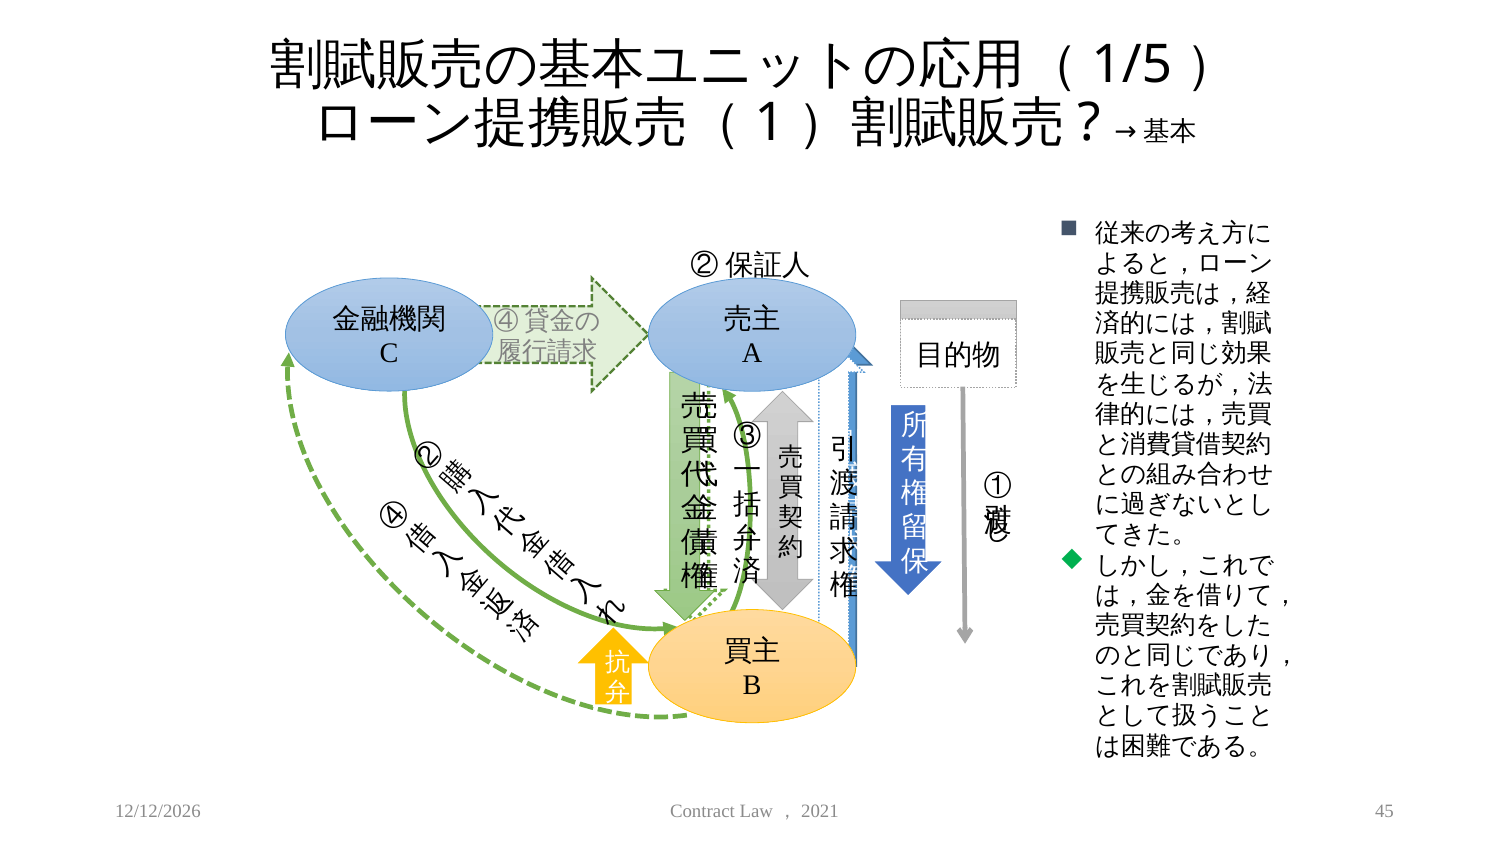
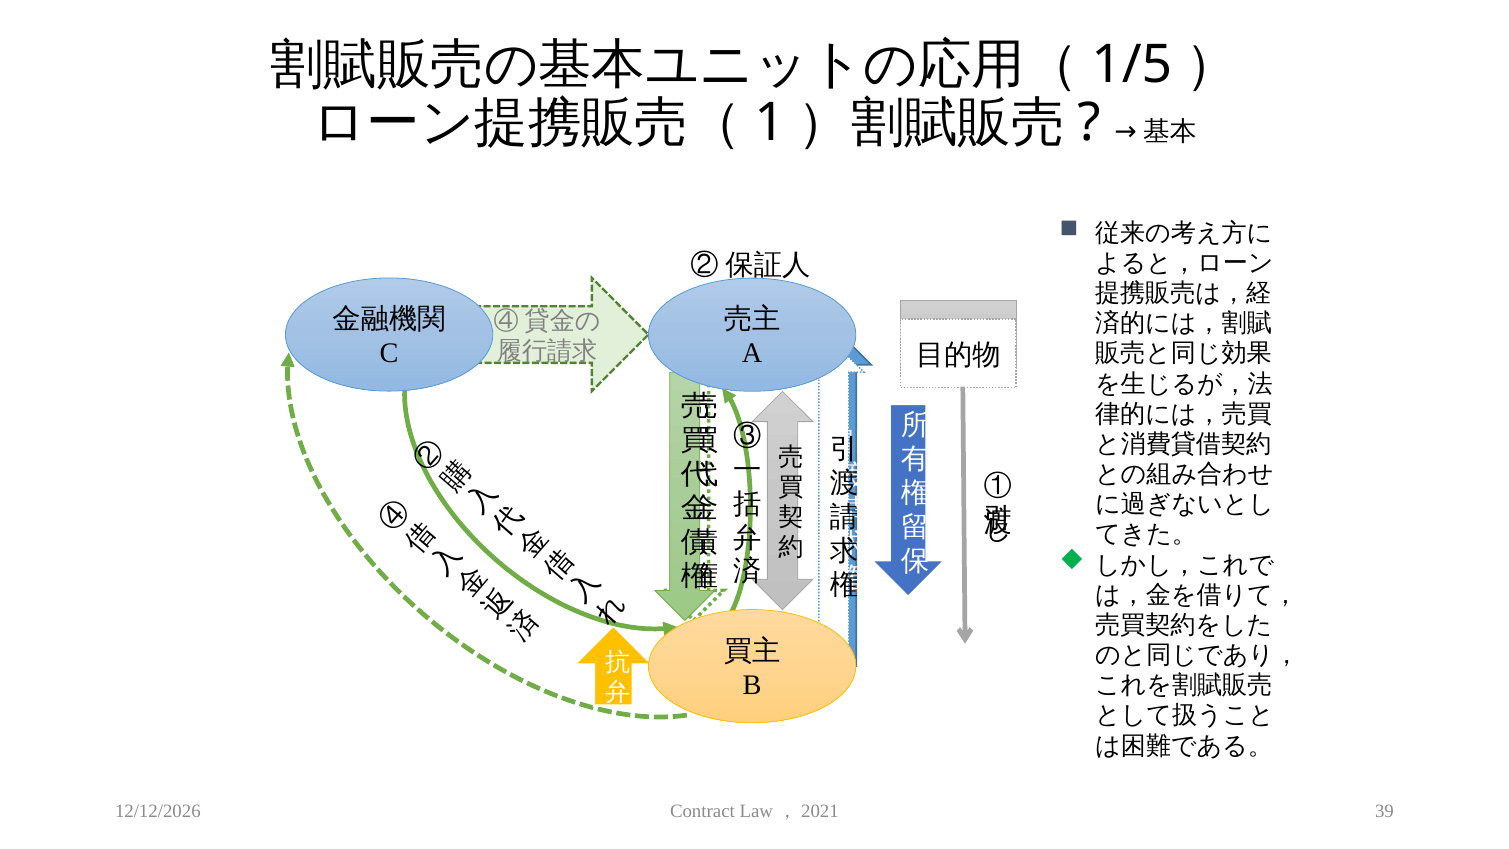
45: 45 -> 39
